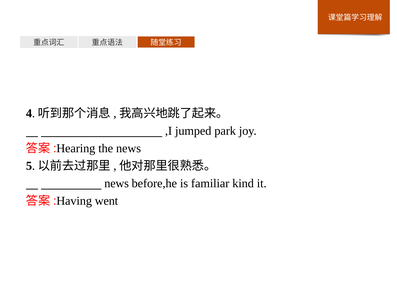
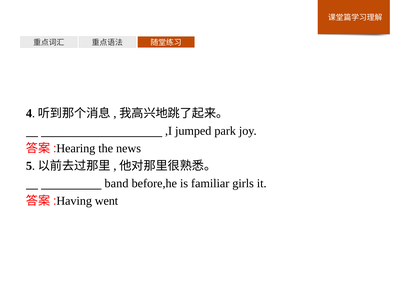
news at (117, 183): news -> band
kind: kind -> girls
